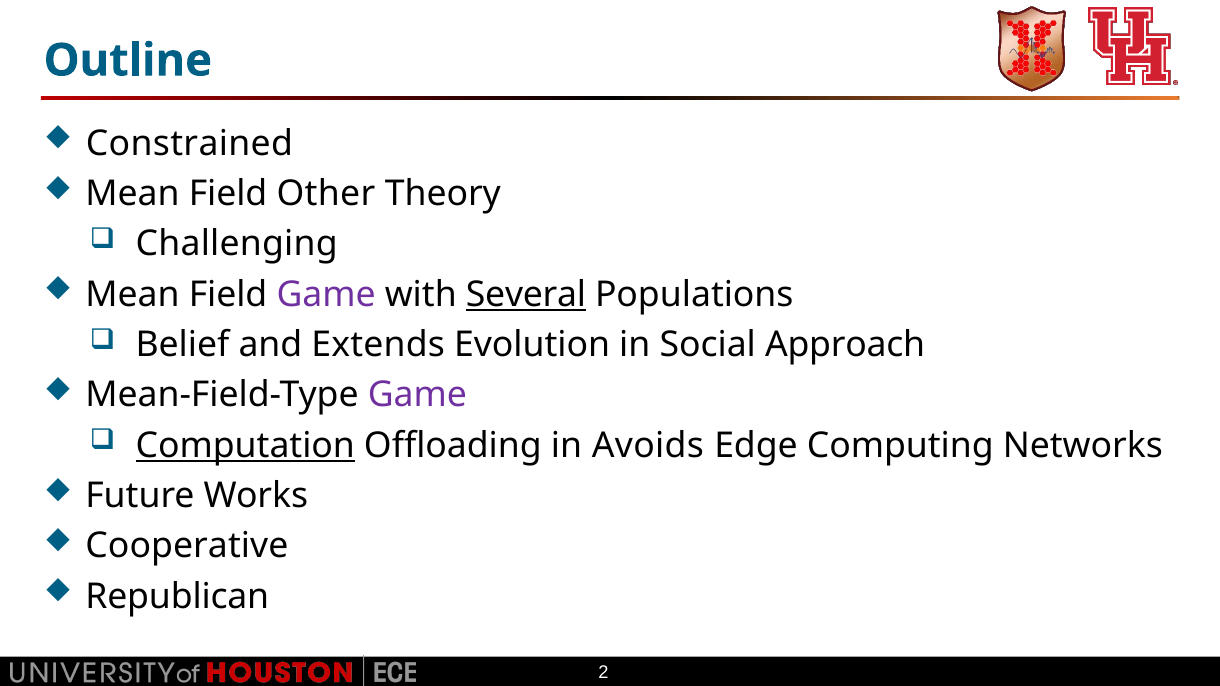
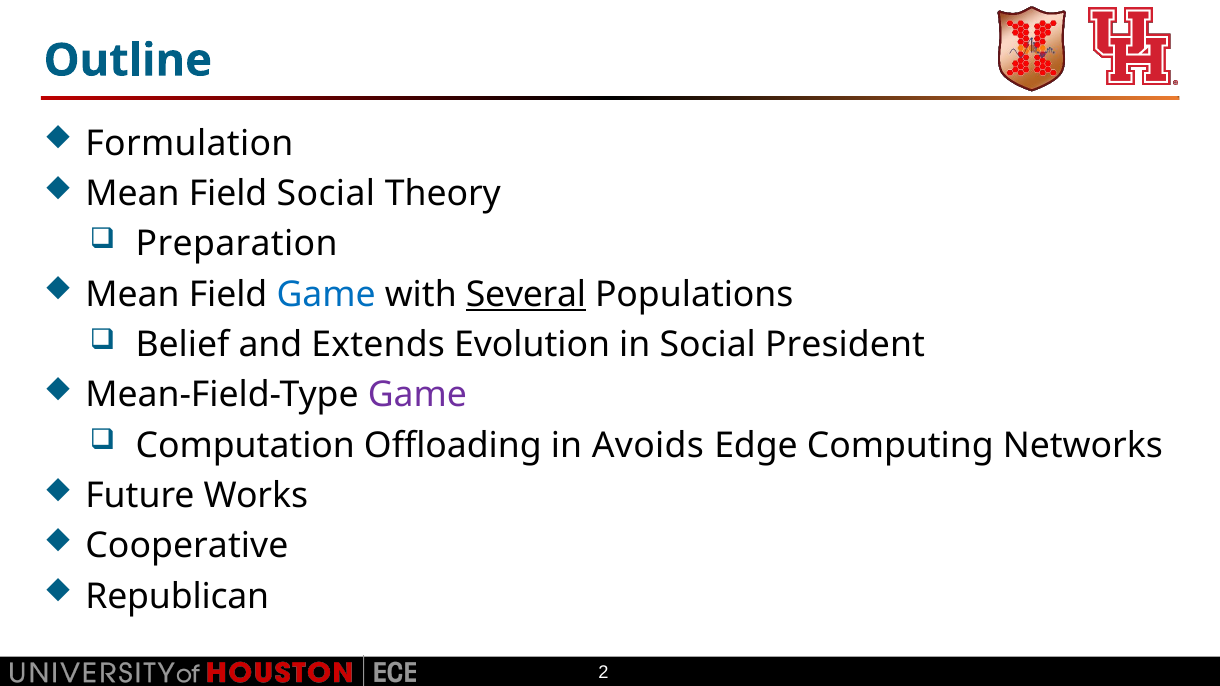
Constrained: Constrained -> Formulation
Field Other: Other -> Social
Challenging: Challenging -> Preparation
Game at (326, 295) colour: purple -> blue
Approach: Approach -> President
Computation underline: present -> none
